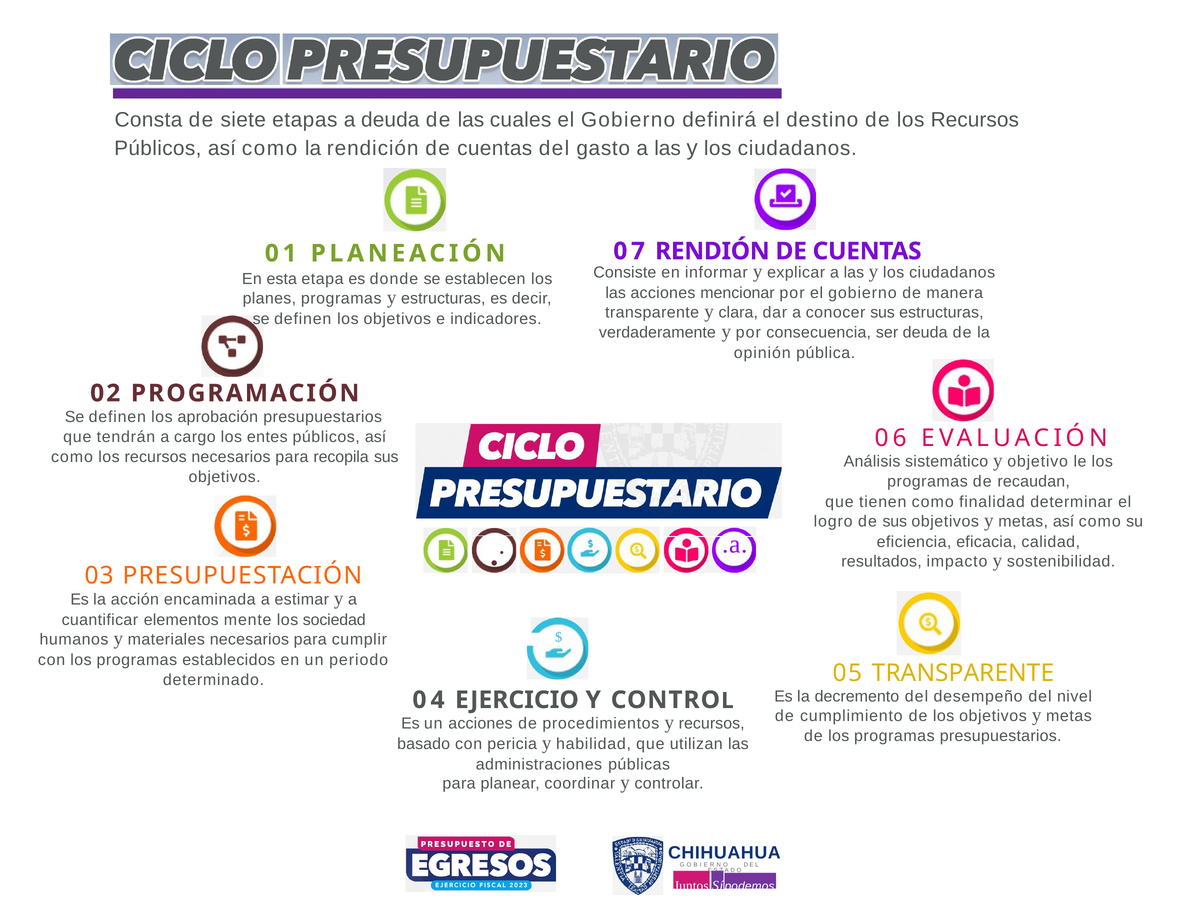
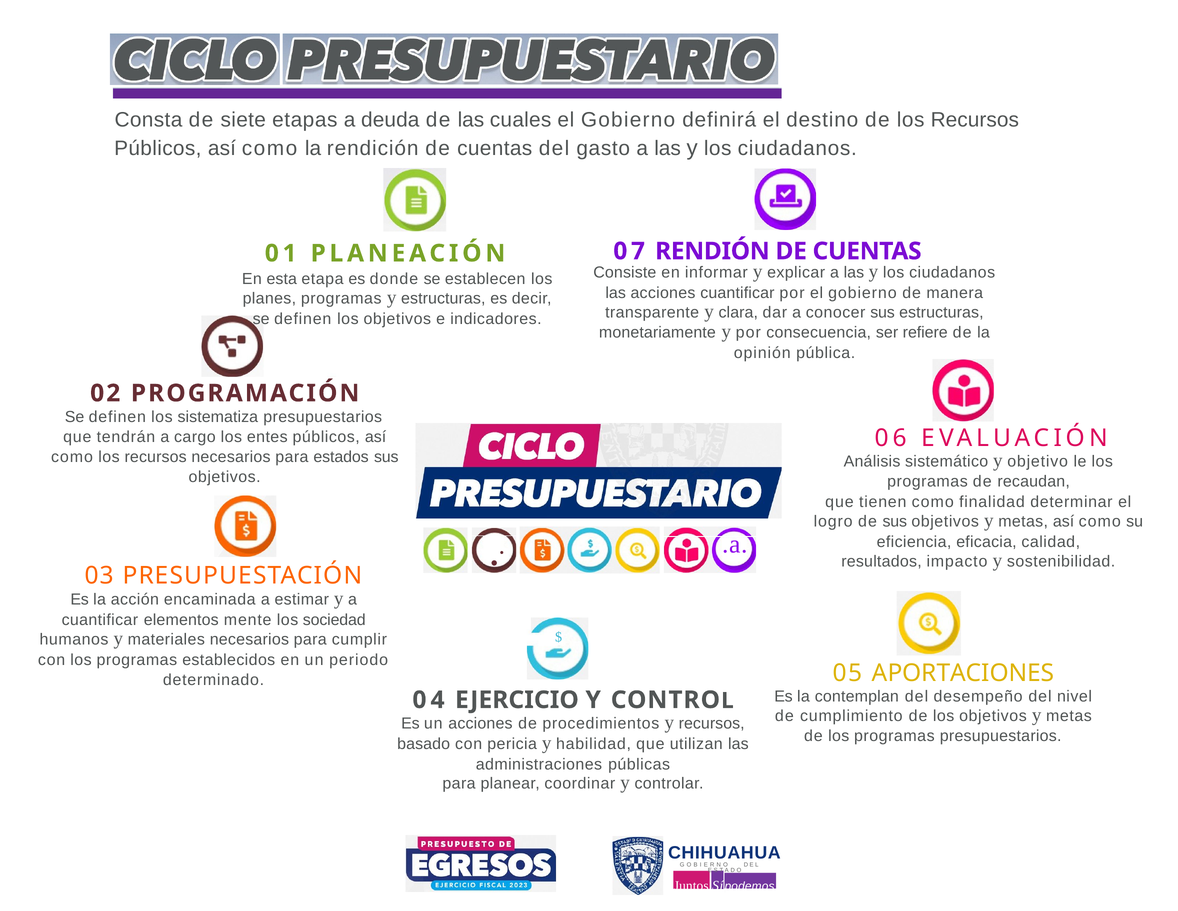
acciones mencionar: mencionar -> cuantificar
verdaderamente: verdaderamente -> monetariamente
ser deuda: deuda -> refiere
aprobación: aprobación -> sistematiza
recopila: recopila -> estados
05 TRANSPARENTE: TRANSPARENTE -> APORTACIONES
decremento: decremento -> contemplan
